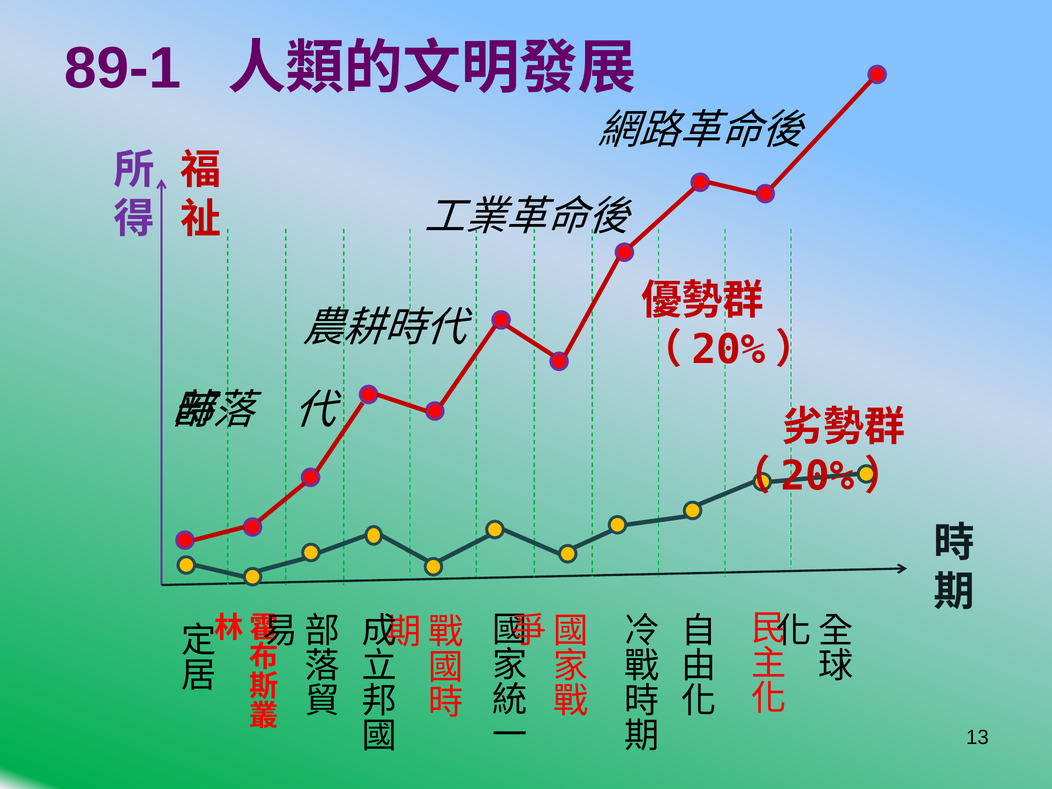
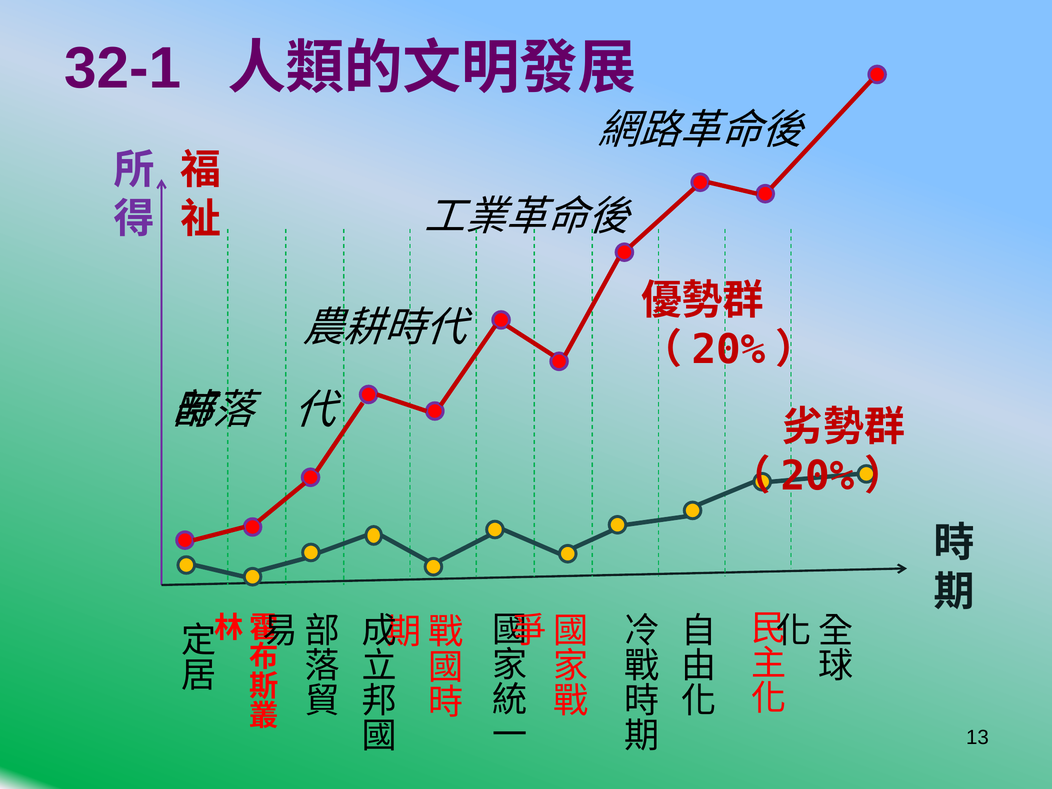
89-1: 89-1 -> 32-1
